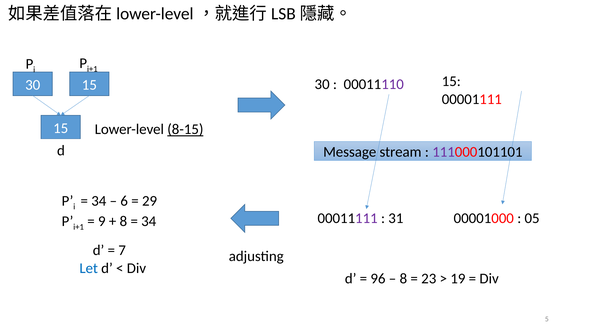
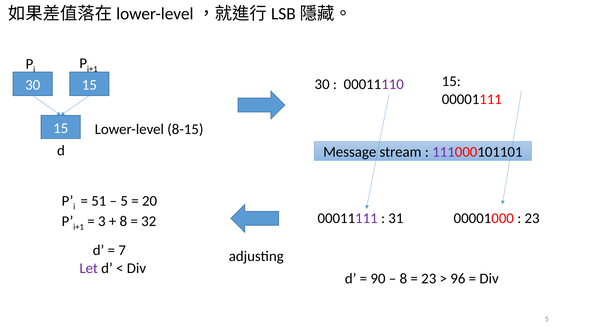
8-15 underline: present -> none
34 at (99, 201): 34 -> 51
6 at (124, 201): 6 -> 5
29: 29 -> 20
05 at (532, 218): 05 -> 23
9: 9 -> 3
34 at (149, 221): 34 -> 32
Let colour: blue -> purple
96: 96 -> 90
19: 19 -> 96
